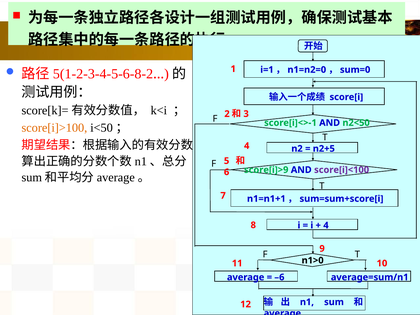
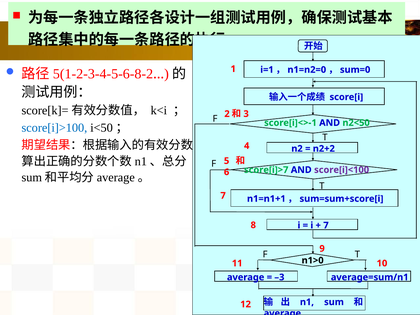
score[i]>100 colour: orange -> blue
n2+5: n2+5 -> n2+2
score[i]>9: score[i]>9 -> score[i]>7
4 at (326, 225): 4 -> 7
–6: –6 -> –3
